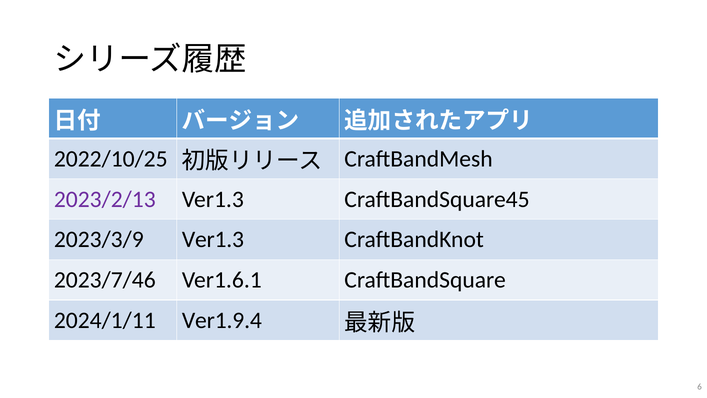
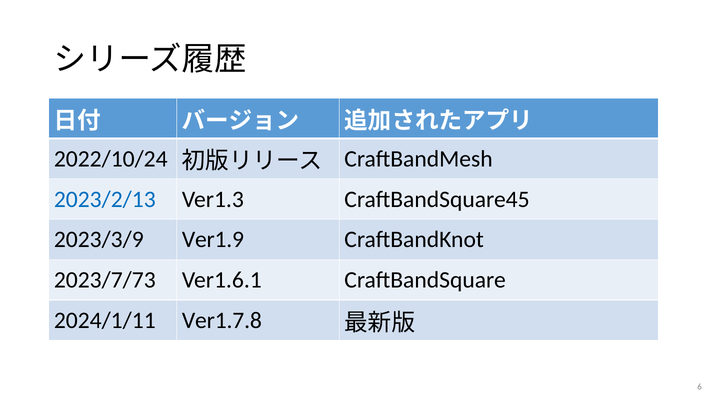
2022/10/25: 2022/10/25 -> 2022/10/24
2023/2/13 colour: purple -> blue
2023/3/9 Ver1.3: Ver1.3 -> Ver1.9
2023/7/46: 2023/7/46 -> 2023/7/73
Ver1.9.4: Ver1.9.4 -> Ver1.7.8
